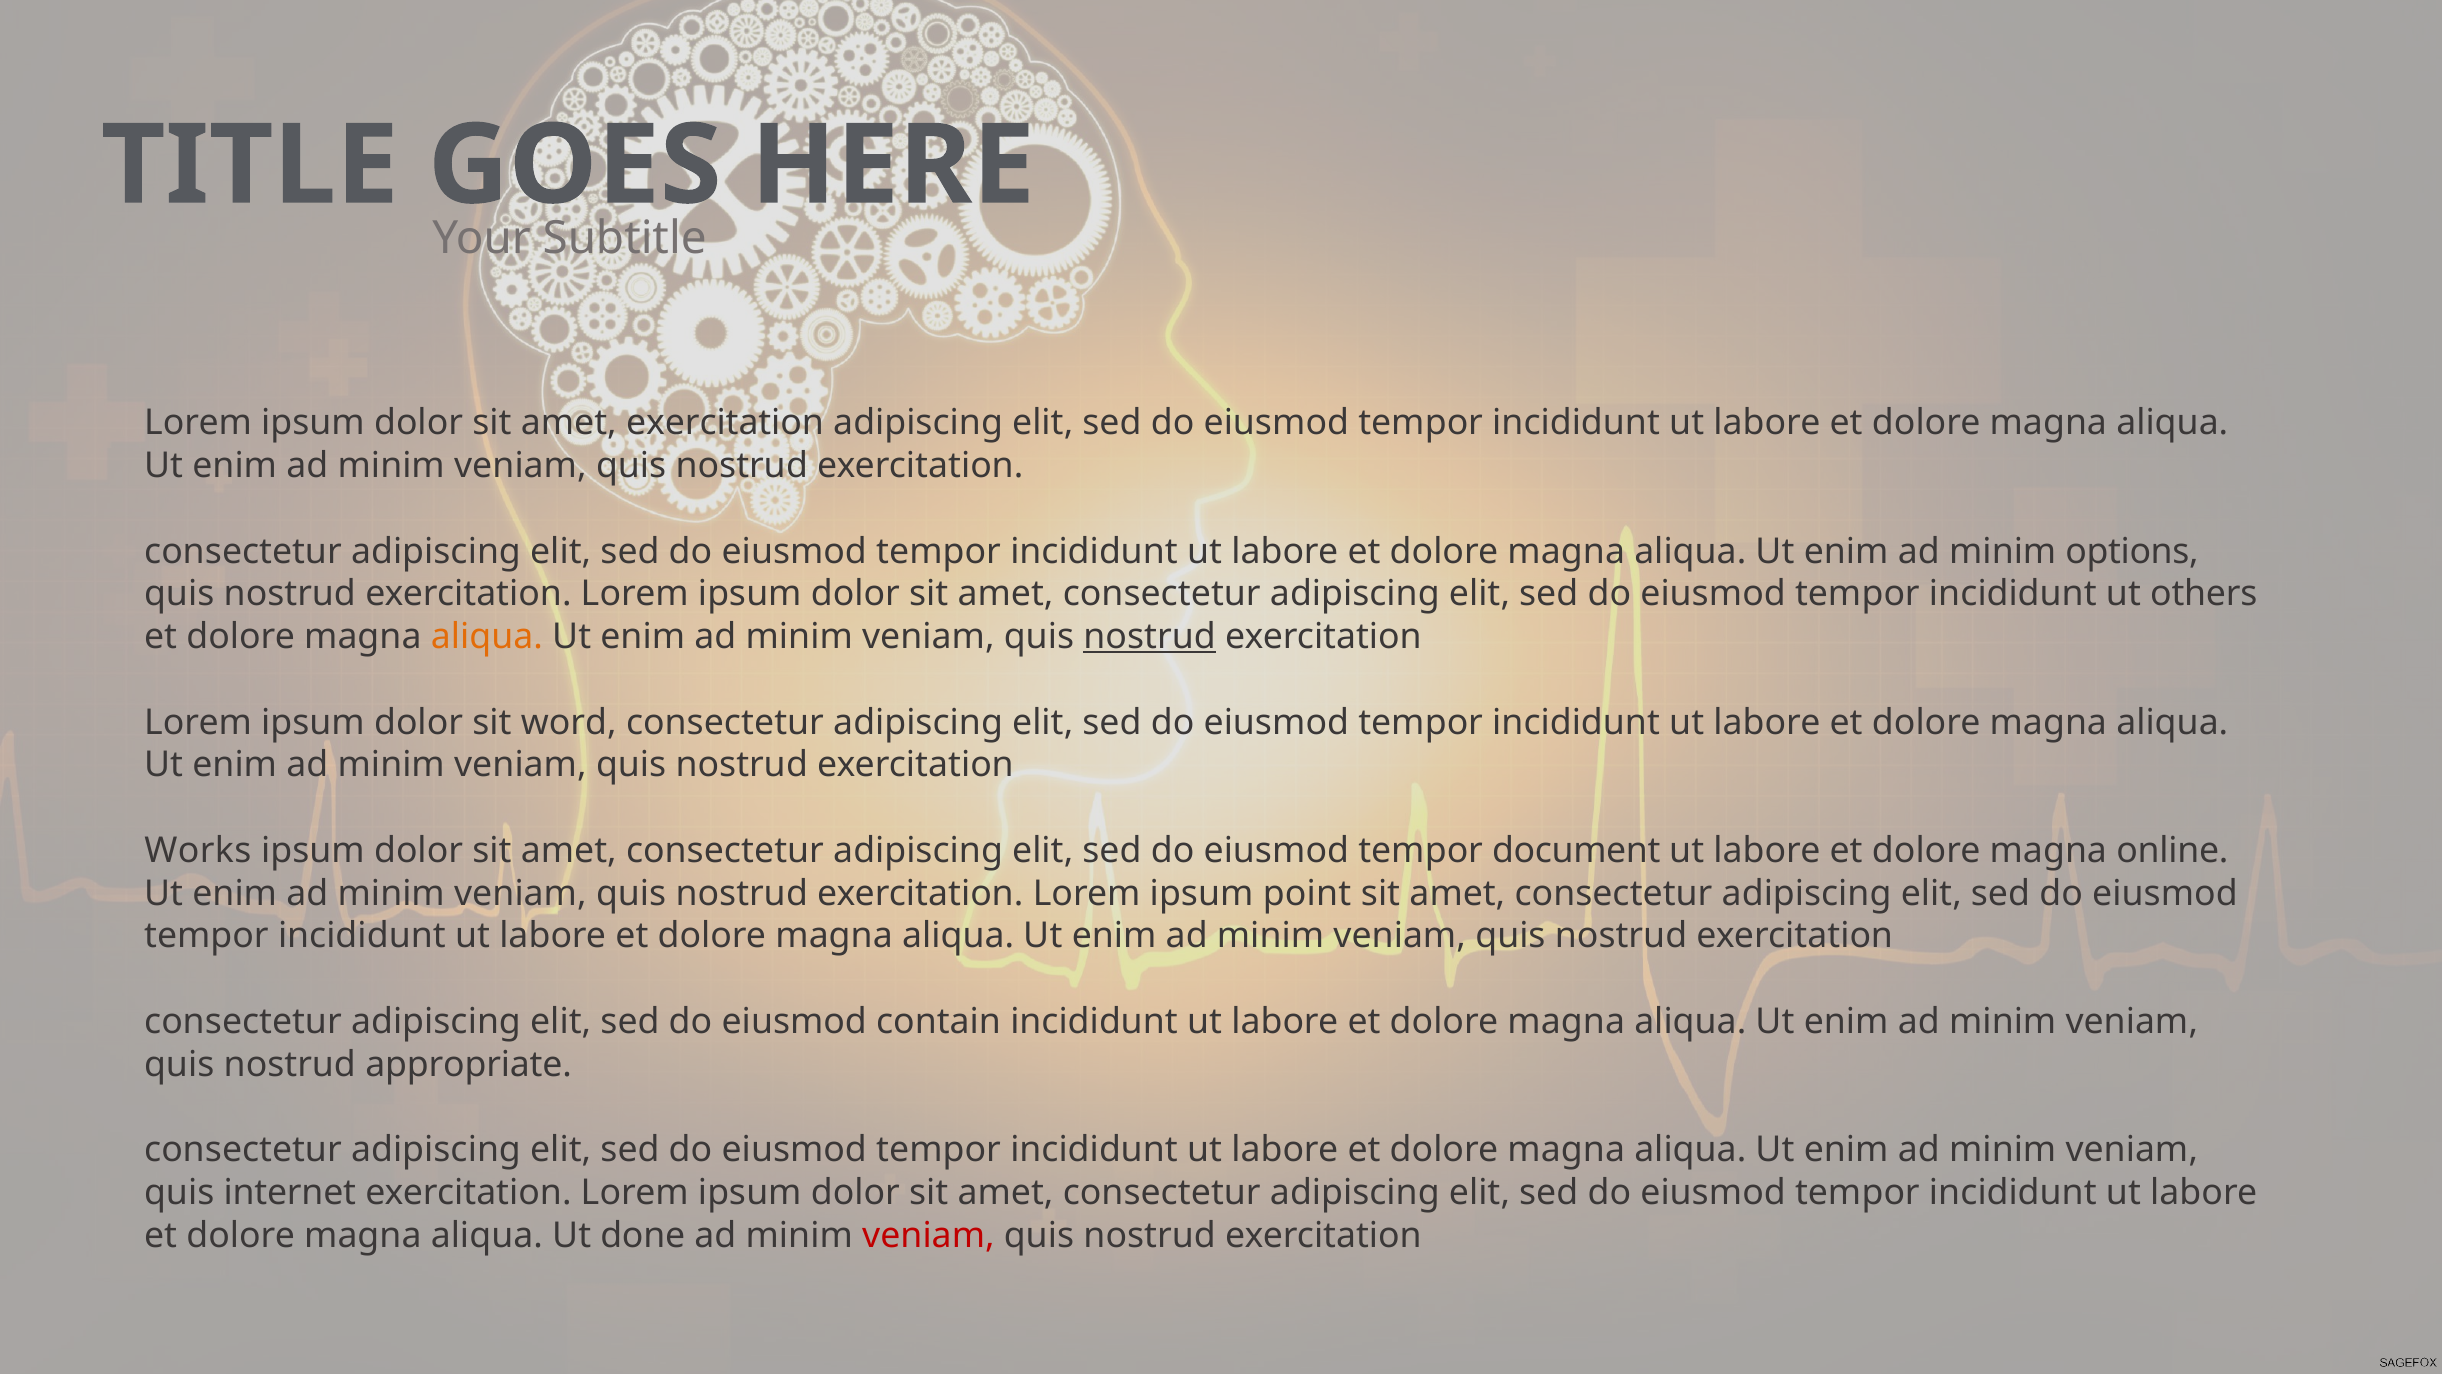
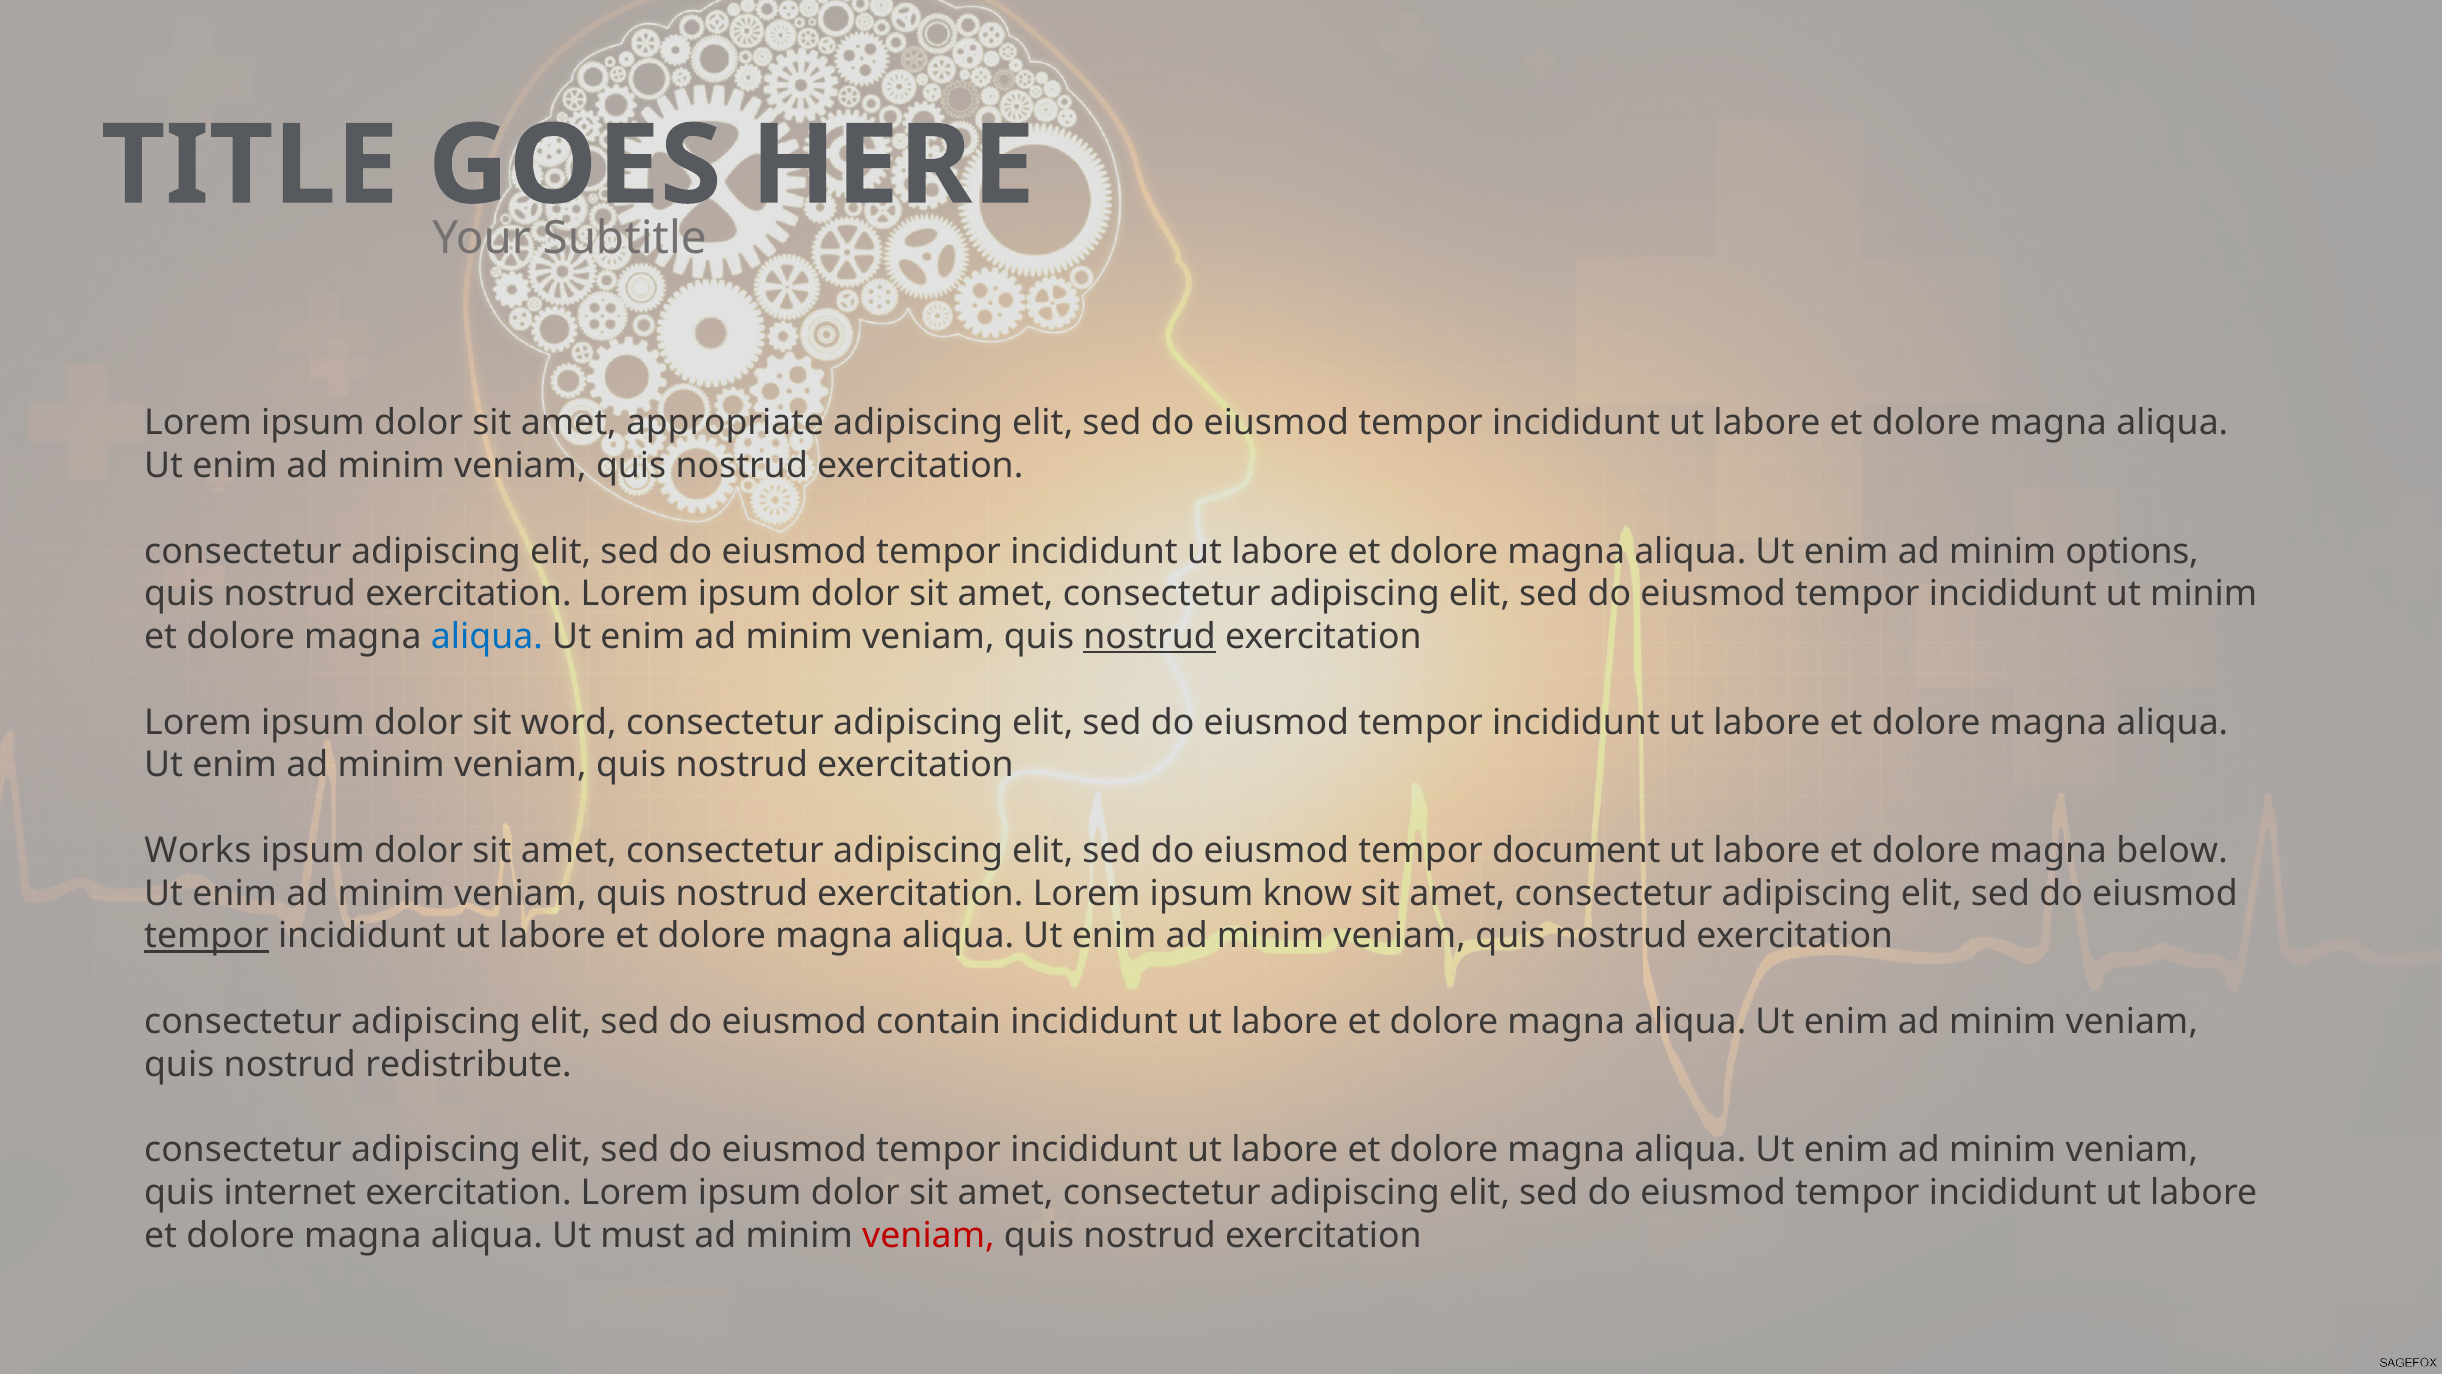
amet exercitation: exercitation -> appropriate
ut others: others -> minim
aliqua at (487, 637) colour: orange -> blue
online: online -> below
point: point -> know
tempor at (206, 936) underline: none -> present
appropriate: appropriate -> redistribute
done: done -> must
